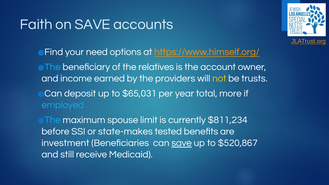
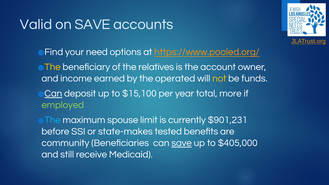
Faith: Faith -> Valid
https://www.himself.org/: https://www.himself.org/ -> https://www.pooled.org/
The at (53, 67) colour: light blue -> yellow
providers: providers -> operated
trusts: trusts -> funds
Can at (53, 94) underline: none -> present
$65,031: $65,031 -> $15,100
employed colour: light blue -> light green
$811,234: $811,234 -> $901,231
investment: investment -> community
$520,867: $520,867 -> $405,000
